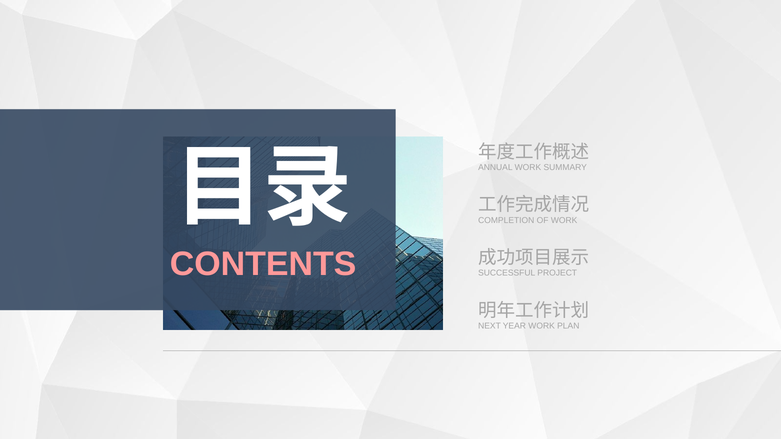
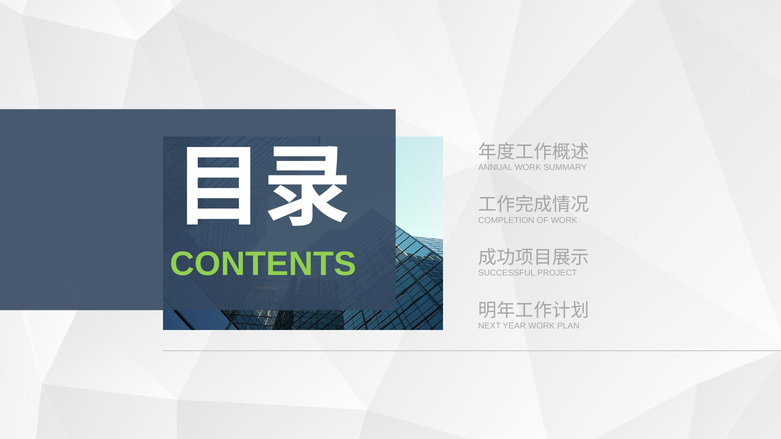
CONTENTS colour: pink -> light green
